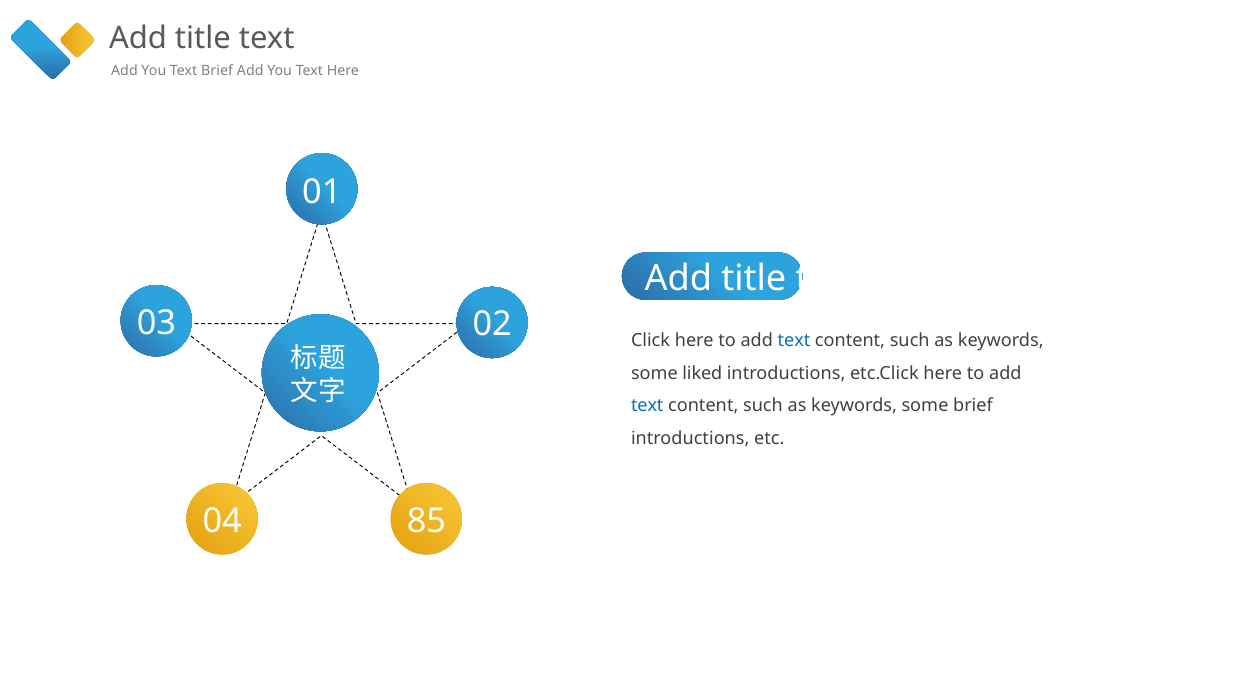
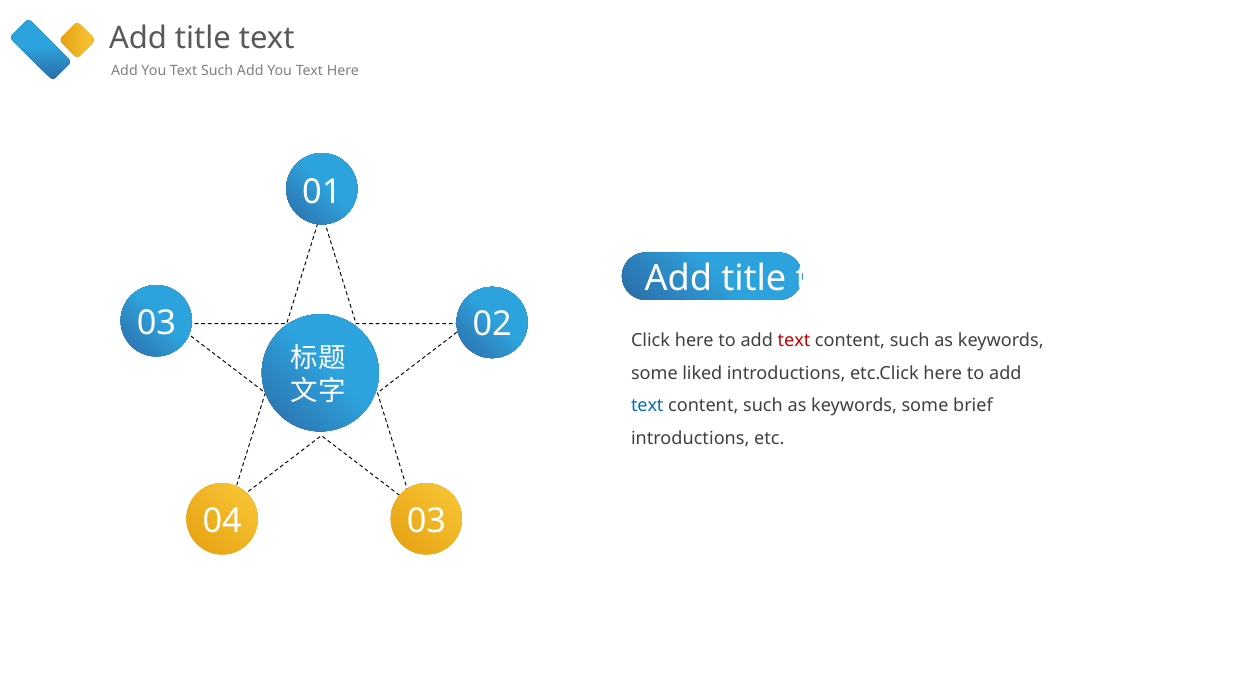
Text Brief: Brief -> Such
text at (794, 341) colour: blue -> red
04 85: 85 -> 03
